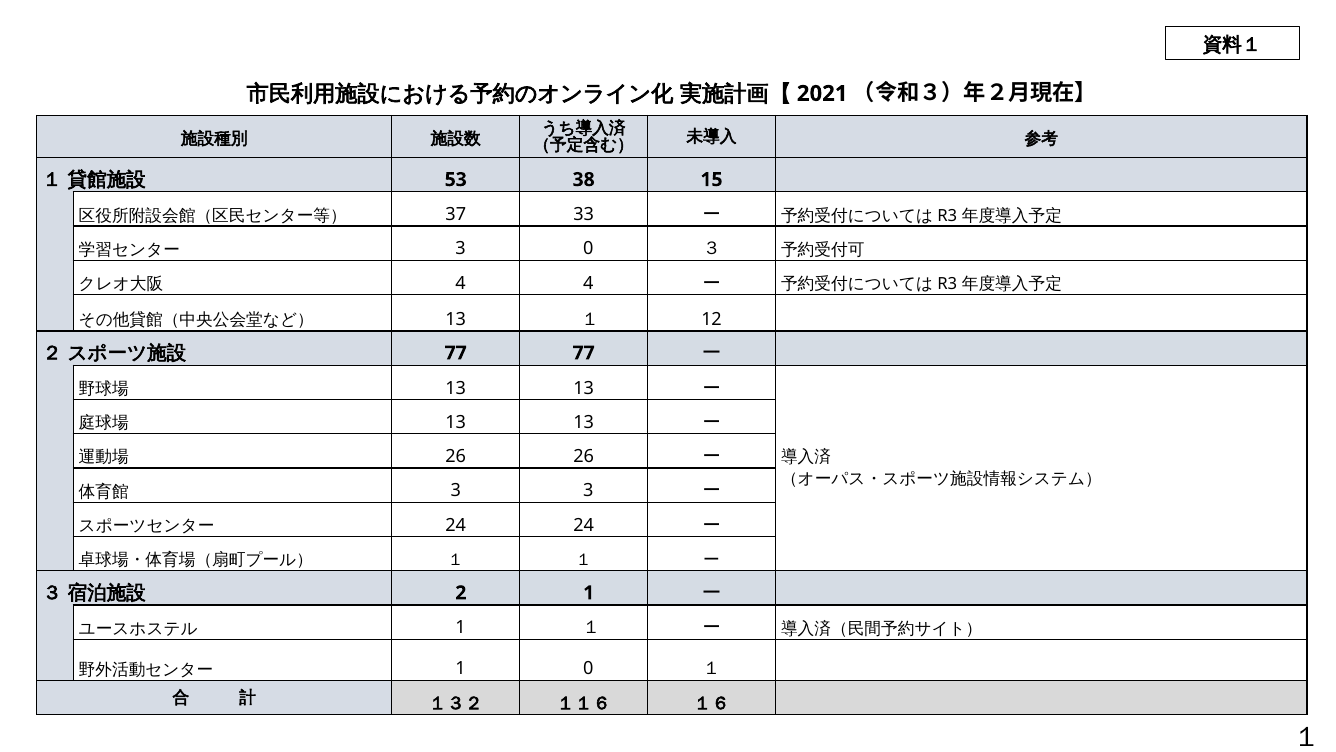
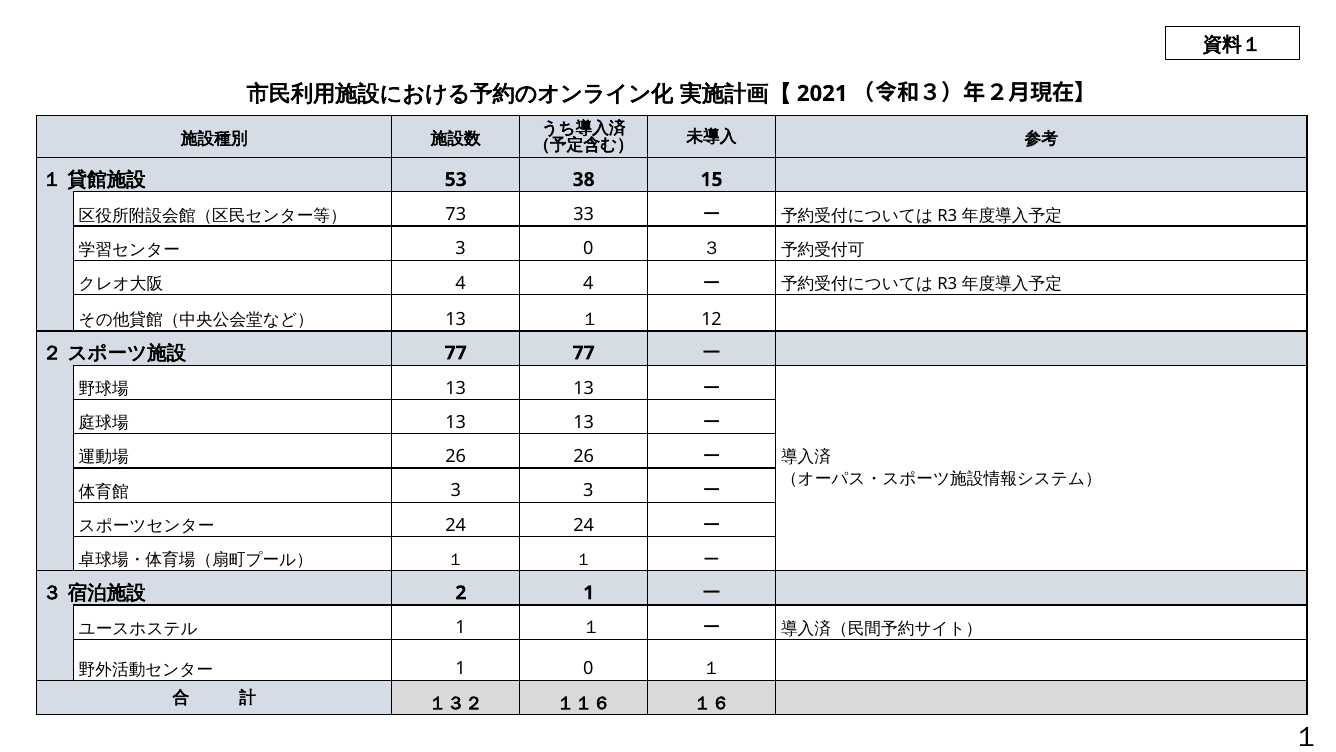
37: 37 -> 73
